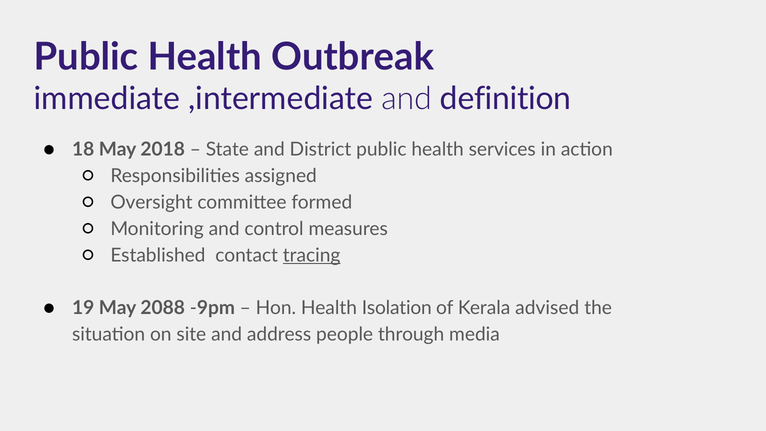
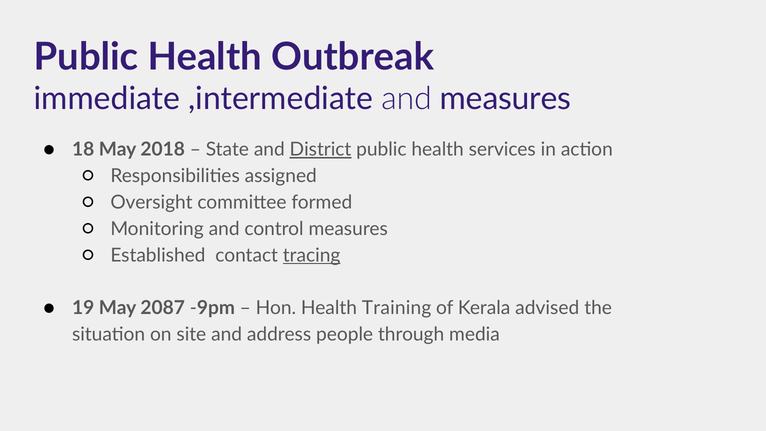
and definition: definition -> measures
District underline: none -> present
2088: 2088 -> 2087
Isolation: Isolation -> Training
